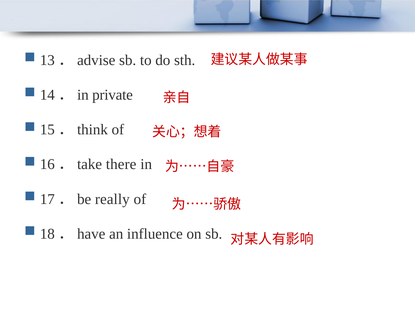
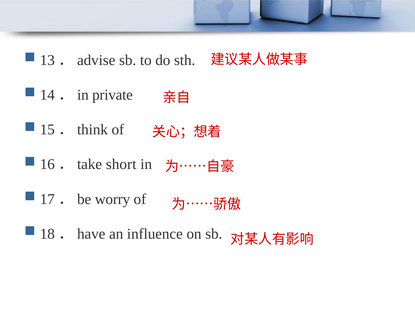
there: there -> short
really: really -> worry
